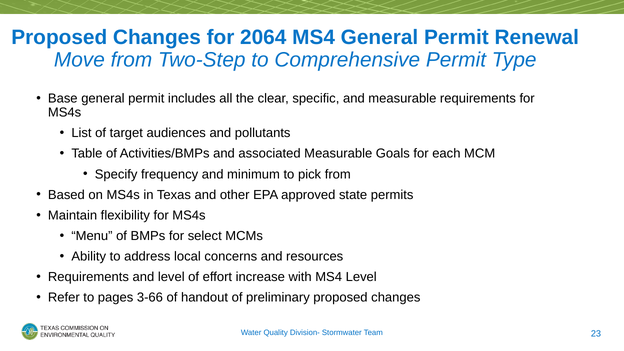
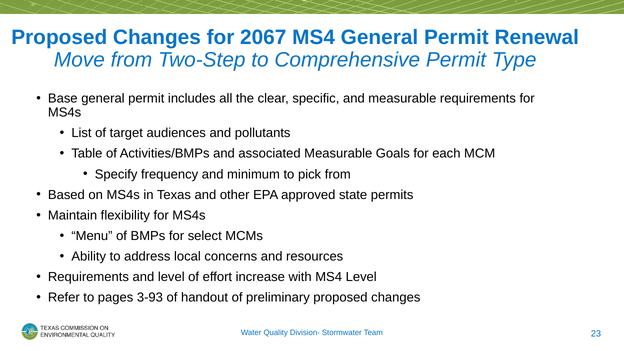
2064: 2064 -> 2067
3-66: 3-66 -> 3-93
